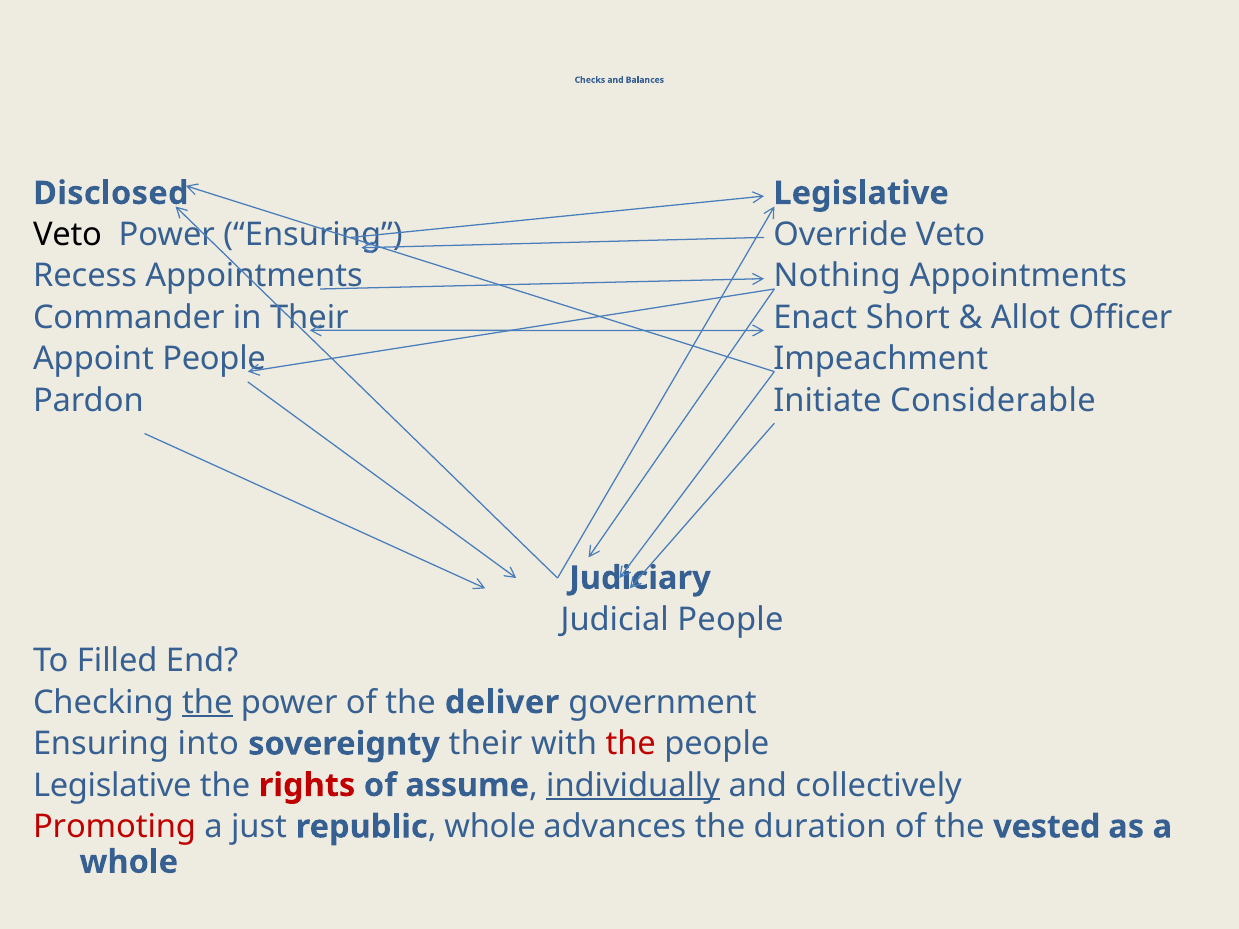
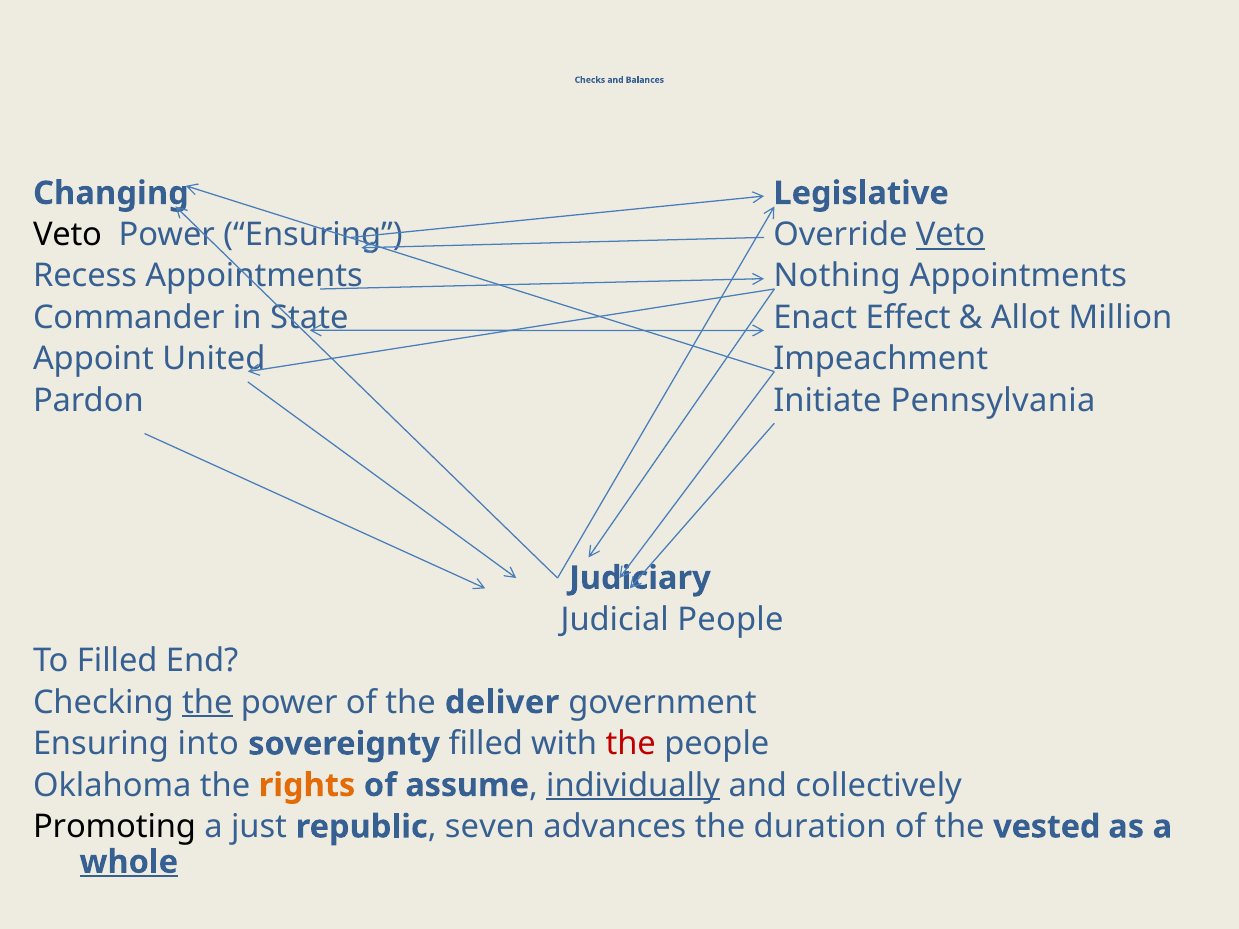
Disclosed: Disclosed -> Changing
Veto at (951, 235) underline: none -> present
in Their: Their -> State
Short: Short -> Effect
Officer: Officer -> Million
Appoint People: People -> United
Considerable: Considerable -> Pennsylvania
sovereignty their: their -> filled
Legislative at (112, 785): Legislative -> Oklahoma
rights colour: red -> orange
Promoting colour: red -> black
whole at (490, 827): whole -> seven
whole at (129, 862) underline: none -> present
